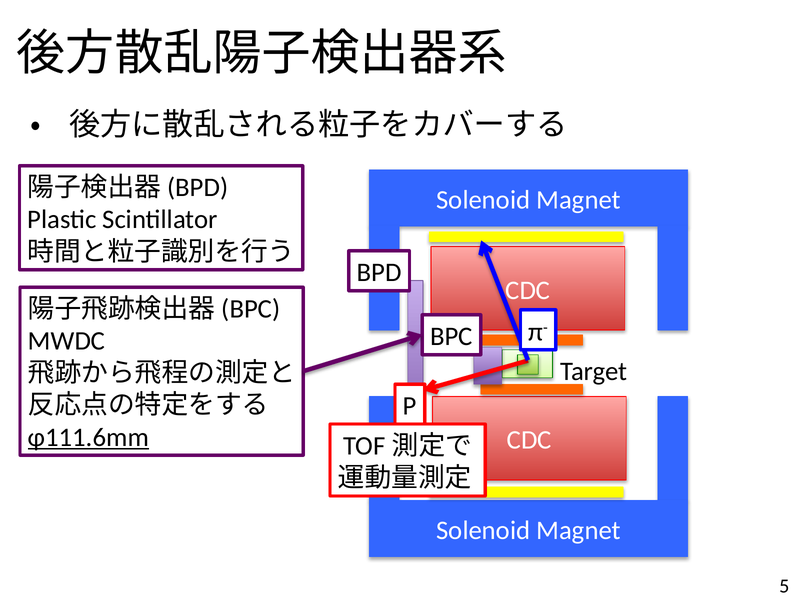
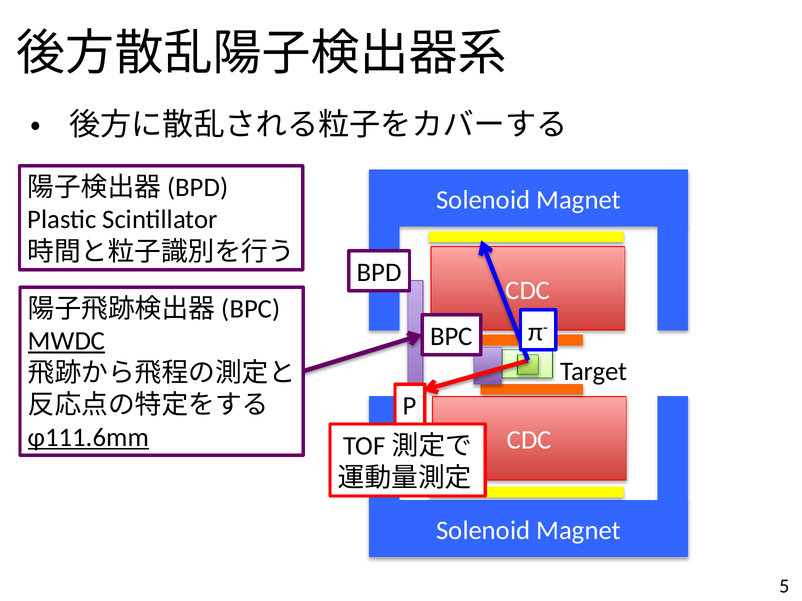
MWDC underline: none -> present
